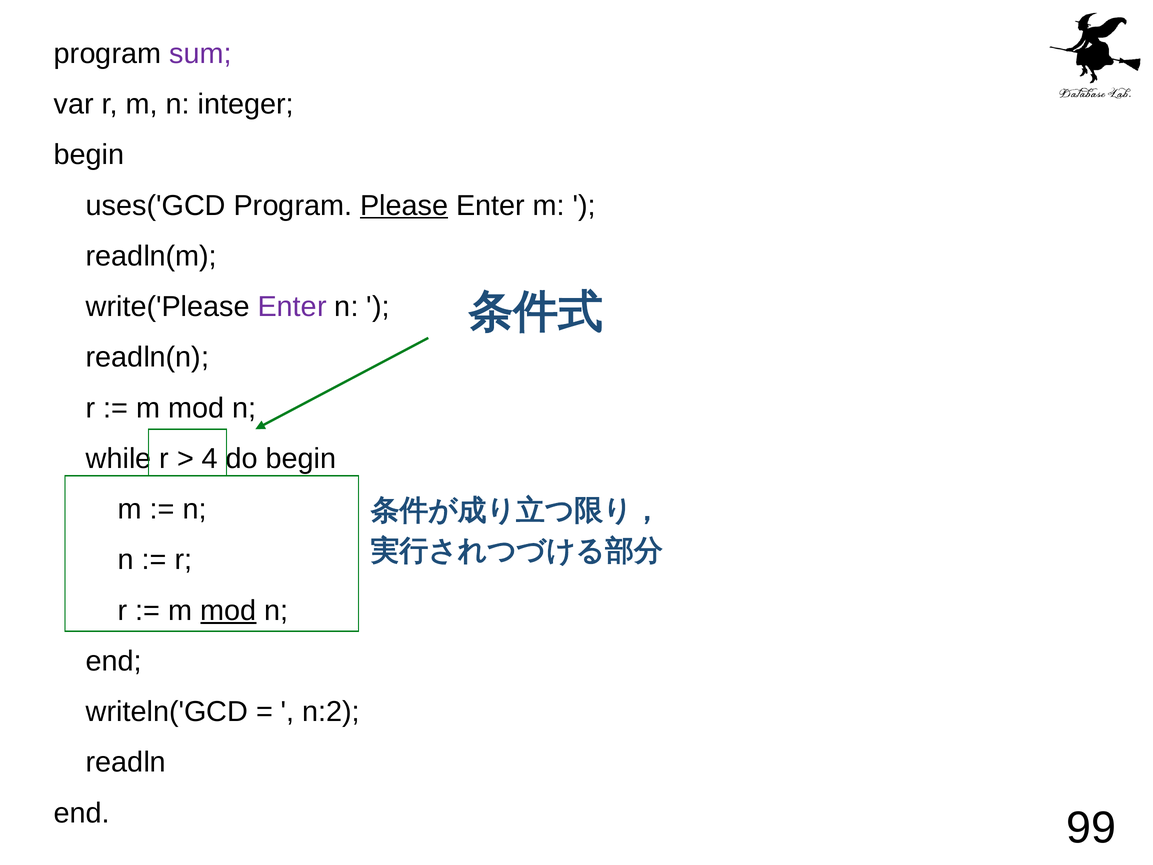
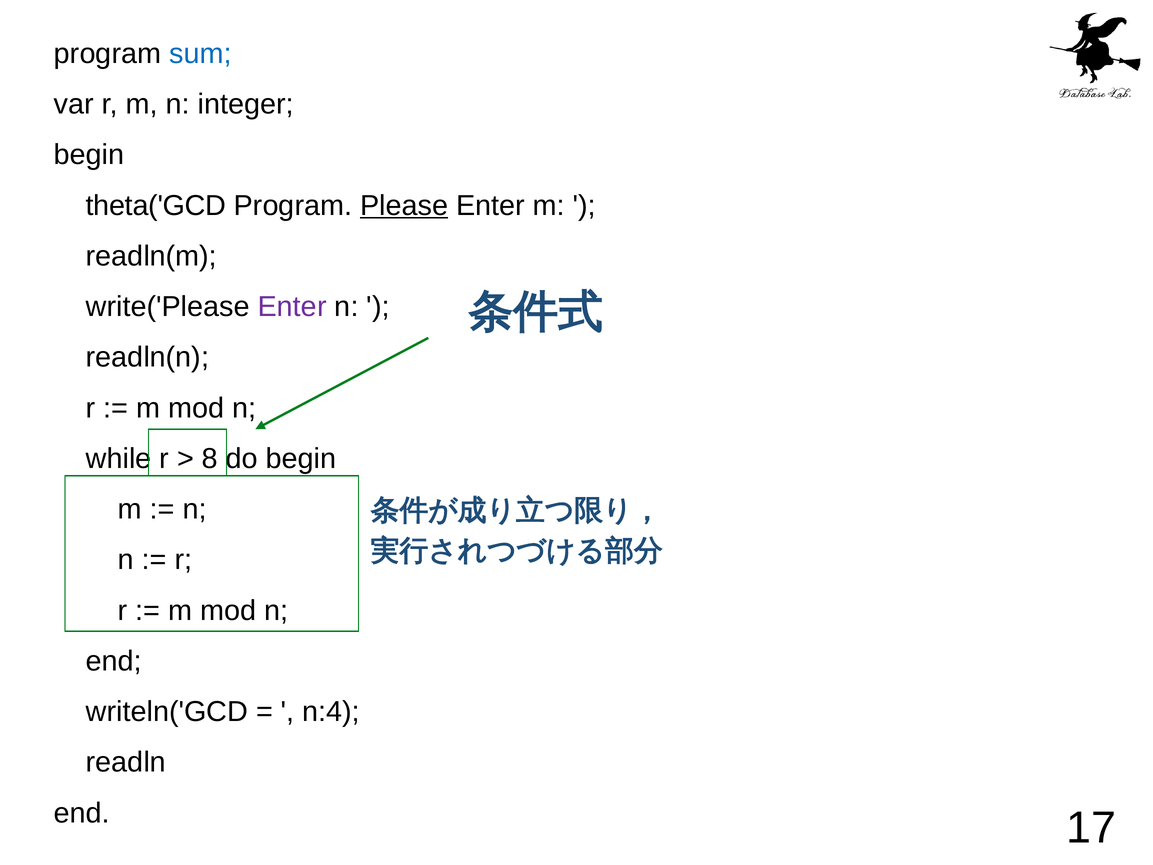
sum colour: purple -> blue
uses('GCD: uses('GCD -> theta('GCD
4: 4 -> 8
mod at (228, 610) underline: present -> none
n:2: n:2 -> n:4
99: 99 -> 17
